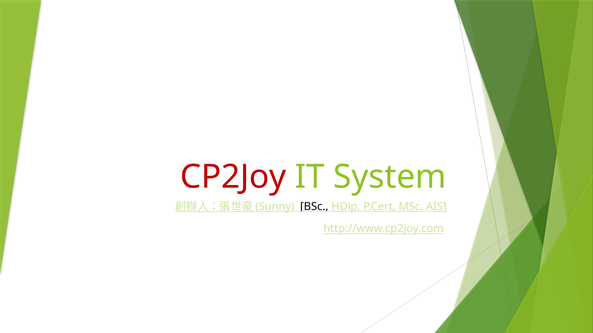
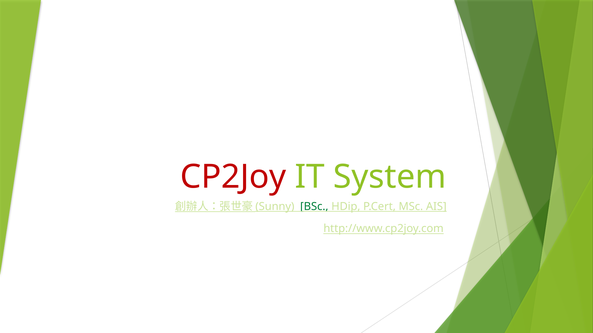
BSc colour: black -> green
